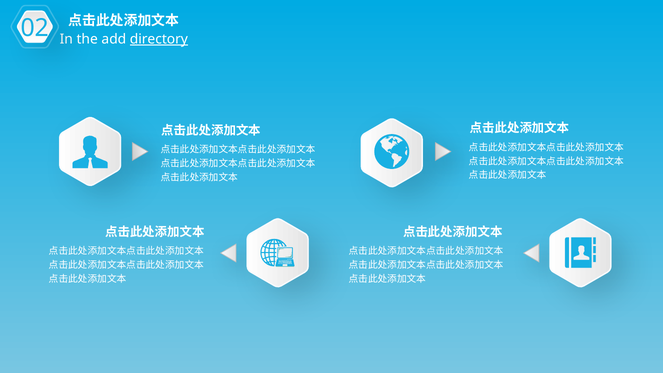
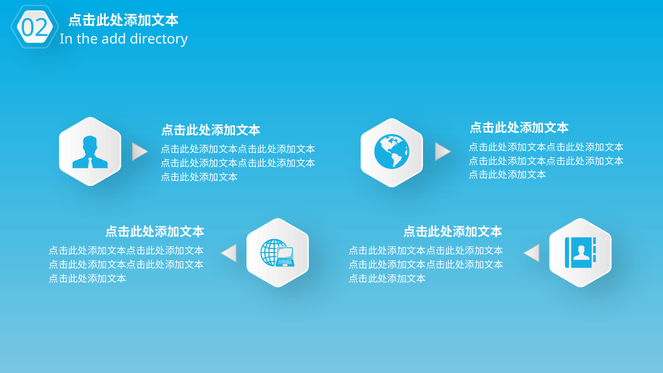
directory underline: present -> none
